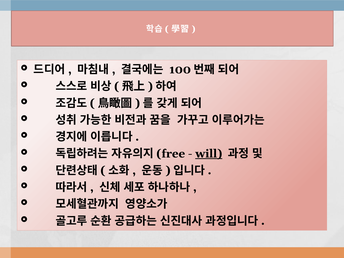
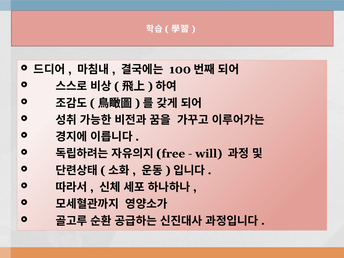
will underline: present -> none
